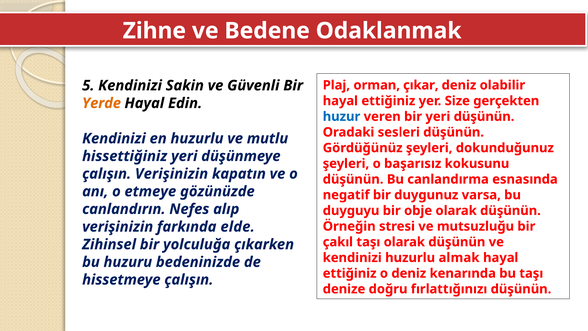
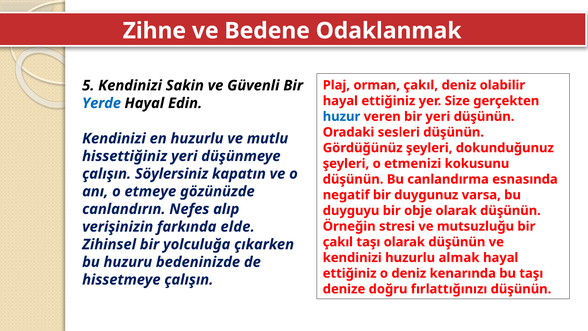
orman çıkar: çıkar -> çakıl
Yerde colour: orange -> blue
başarısız: başarısız -> etmenizi
çalışın Verişinizin: Verişinizin -> Söylersiniz
